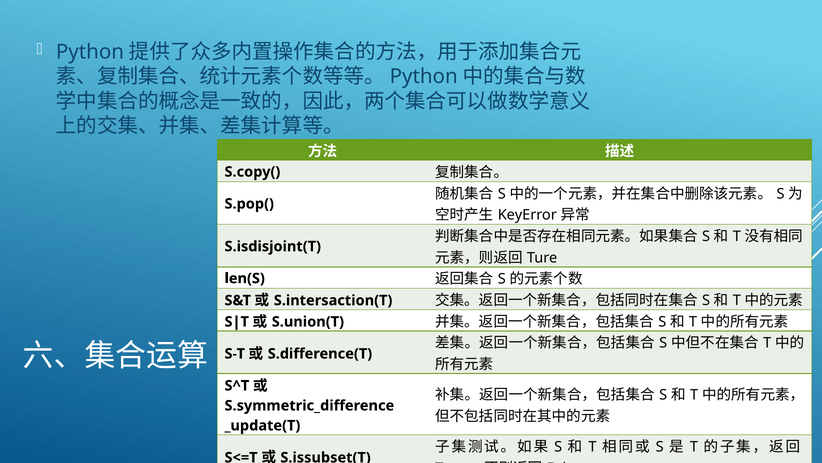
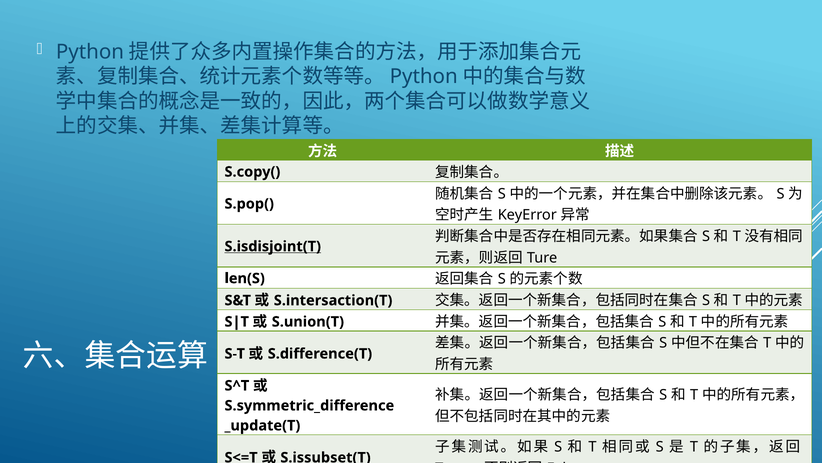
S.isdisjoint(T underline: none -> present
